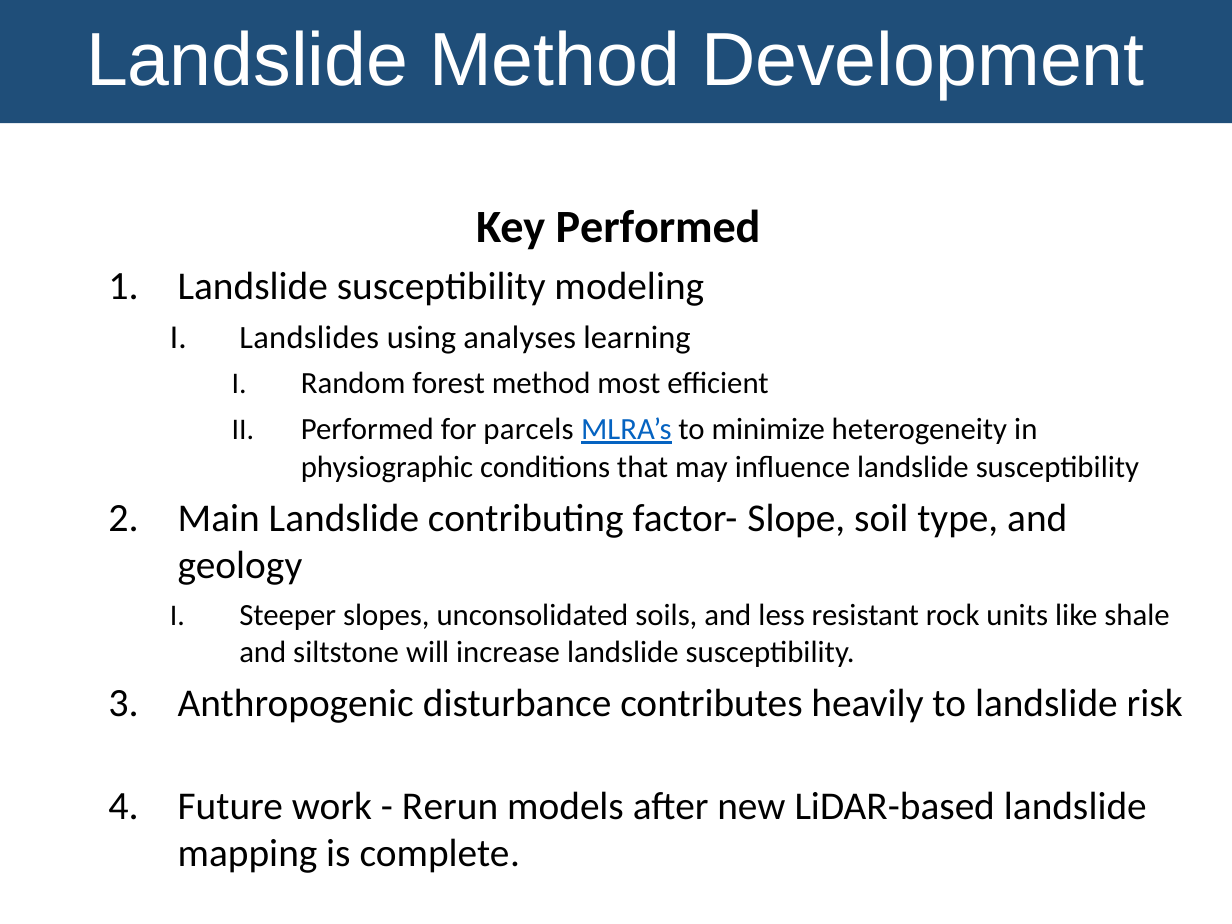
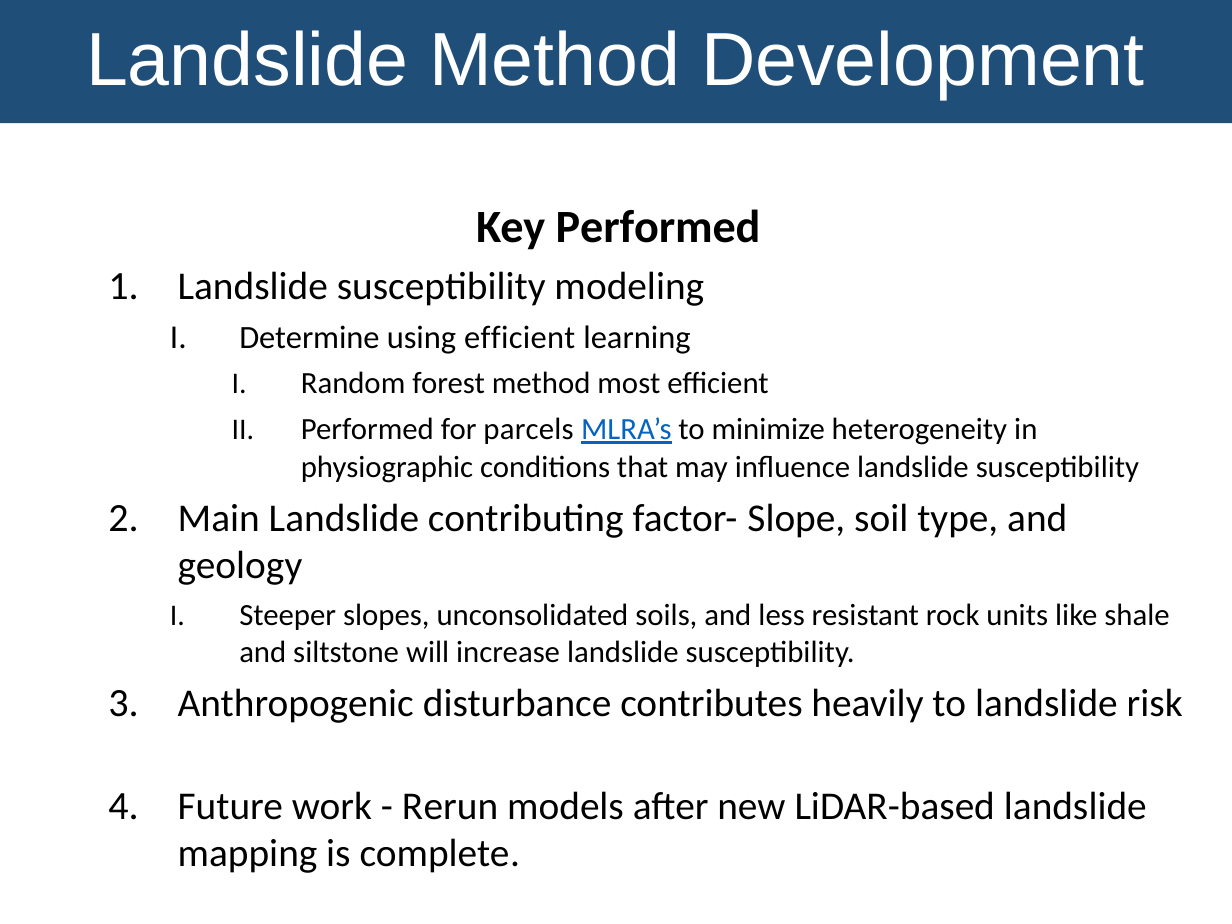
Landslides: Landslides -> Determine
using analyses: analyses -> efficient
